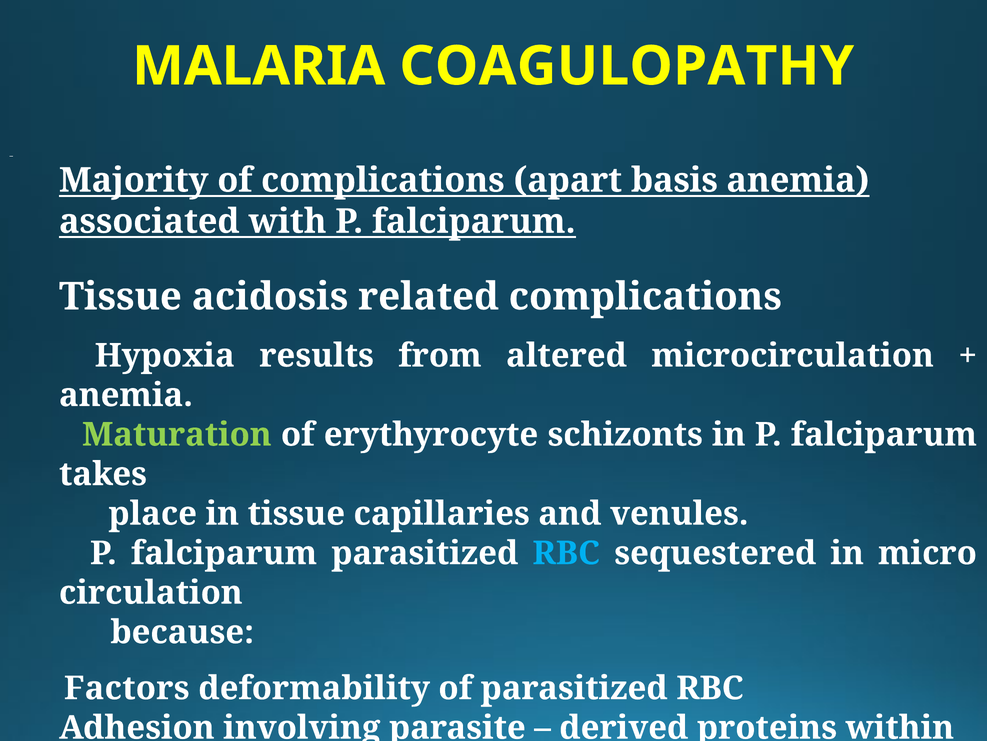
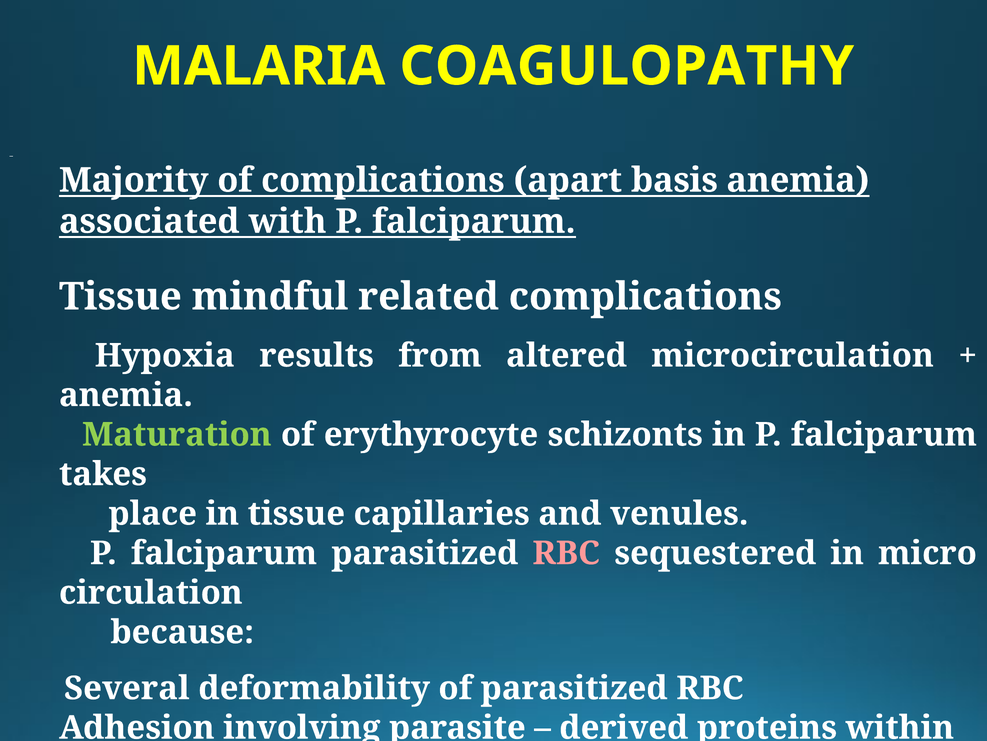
acidosis: acidosis -> mindful
RBC at (566, 553) colour: light blue -> pink
Factors: Factors -> Several
